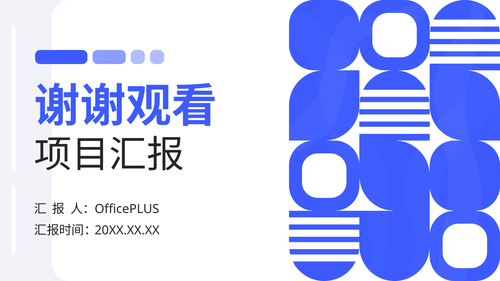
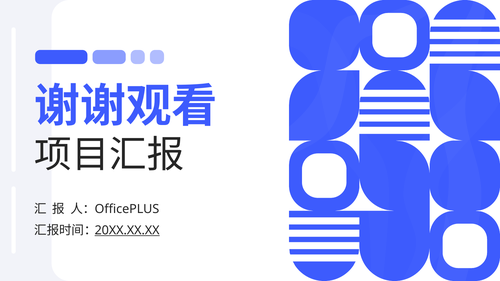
20XX.XX.XX underline: none -> present
